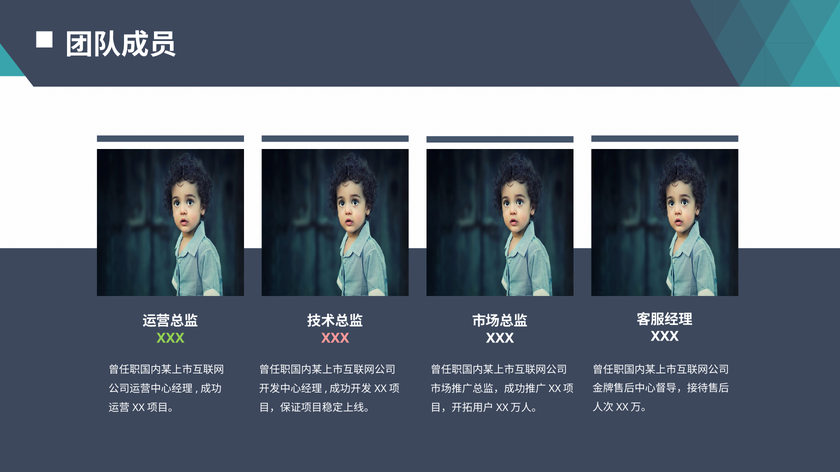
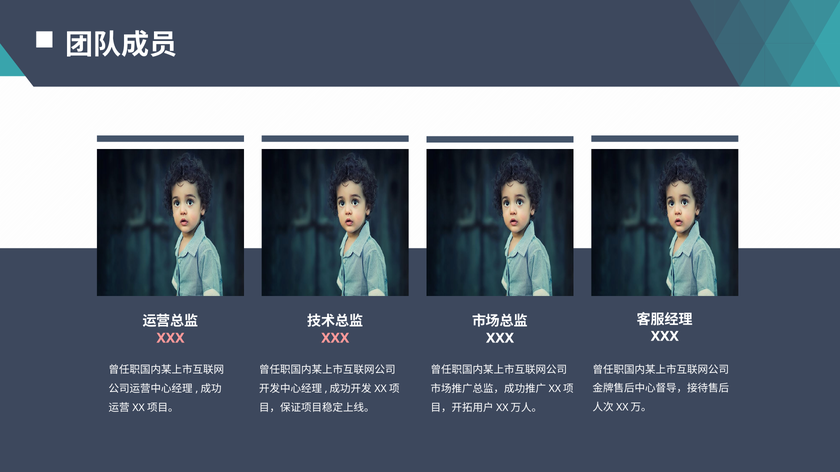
XXX at (170, 338) colour: light green -> pink
